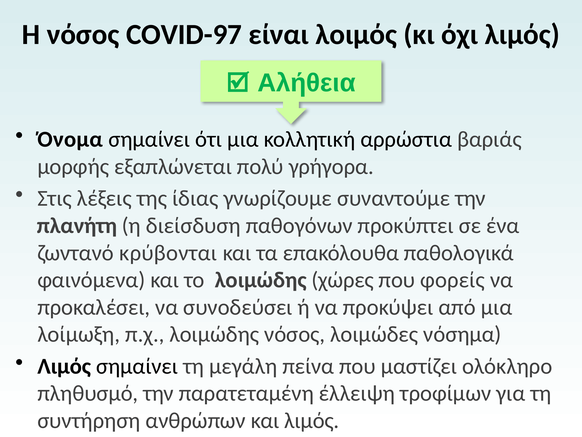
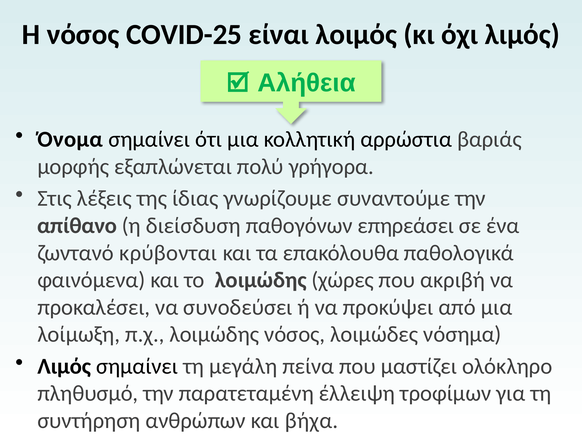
COVID-97: COVID-97 -> COVID-25
πλανήτη: πλανήτη -> απίθανο
προκύπτει: προκύπτει -> επηρεάσει
φορείς: φορείς -> ακριβή
και λιμός: λιμός -> βήχα
